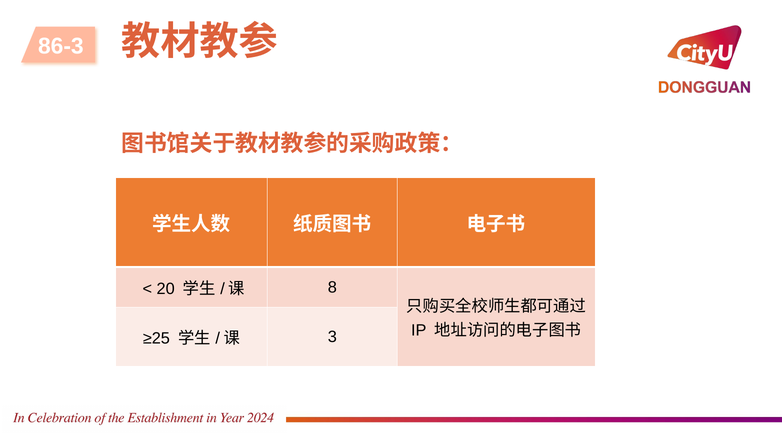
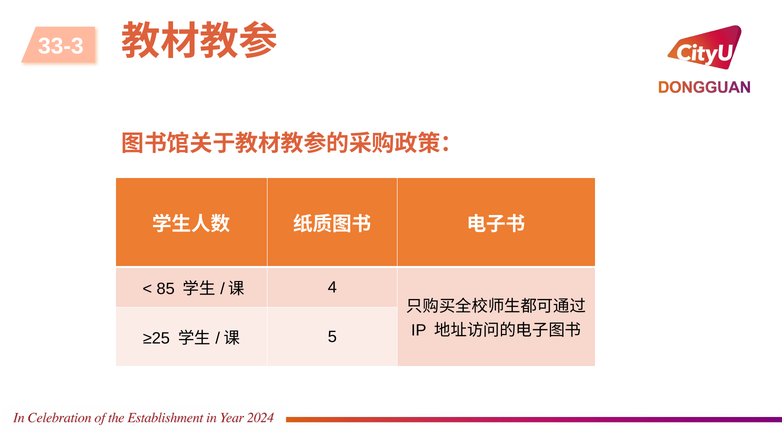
86-3: 86-3 -> 33-3
20: 20 -> 85
8: 8 -> 4
3: 3 -> 5
